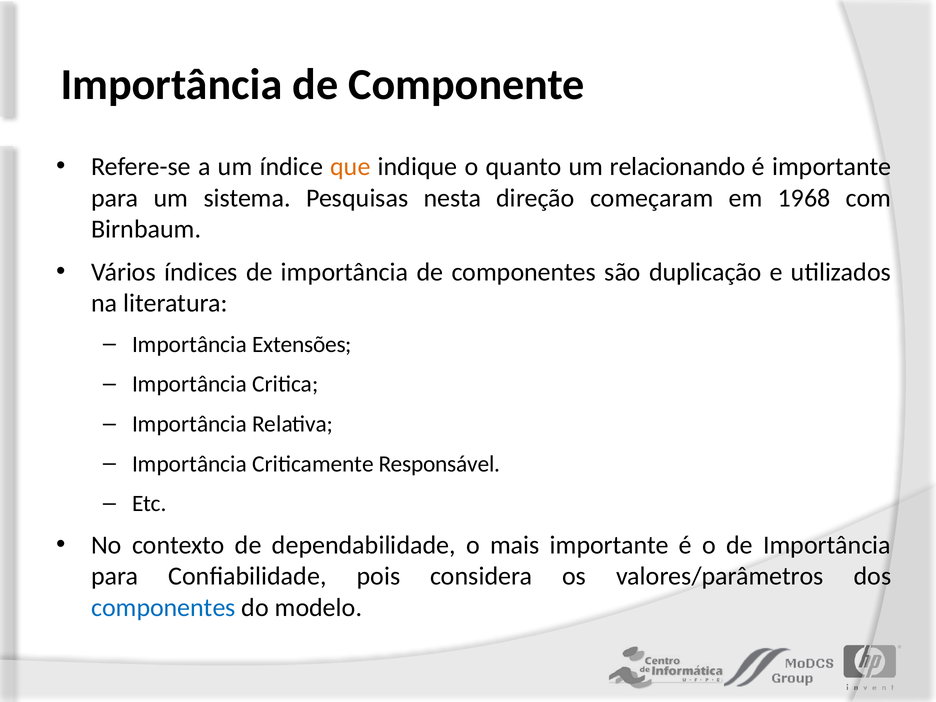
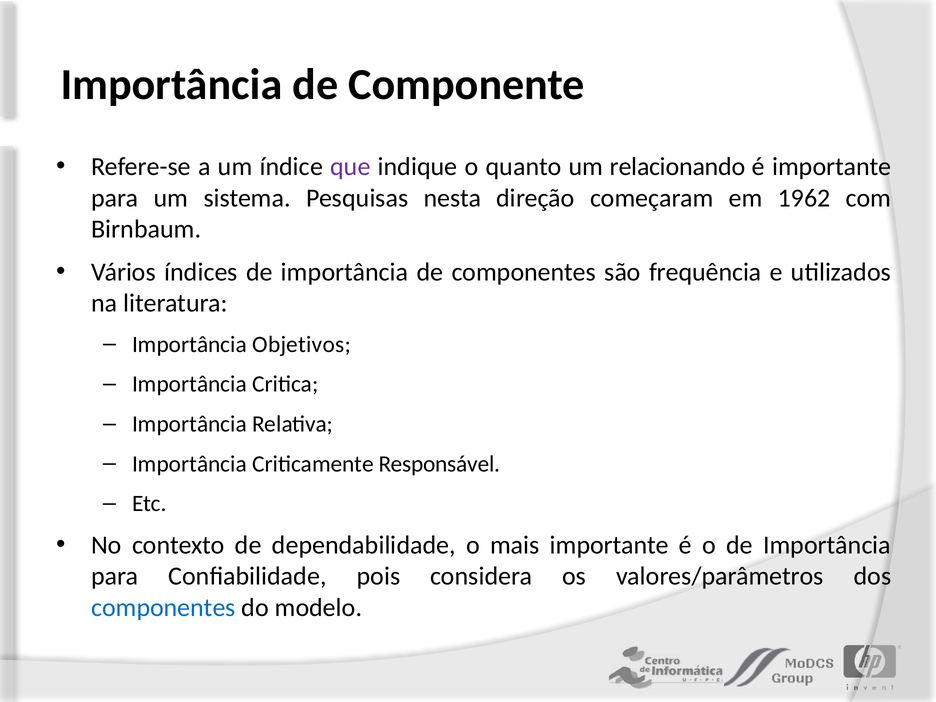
que colour: orange -> purple
1968: 1968 -> 1962
duplicação: duplicação -> frequência
Extensões: Extensões -> Objetivos
